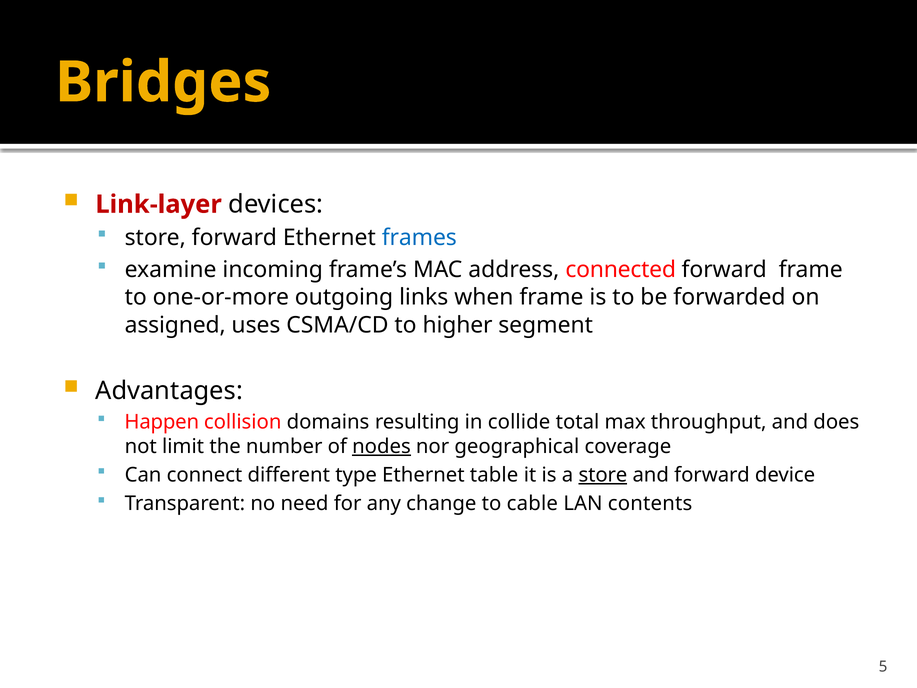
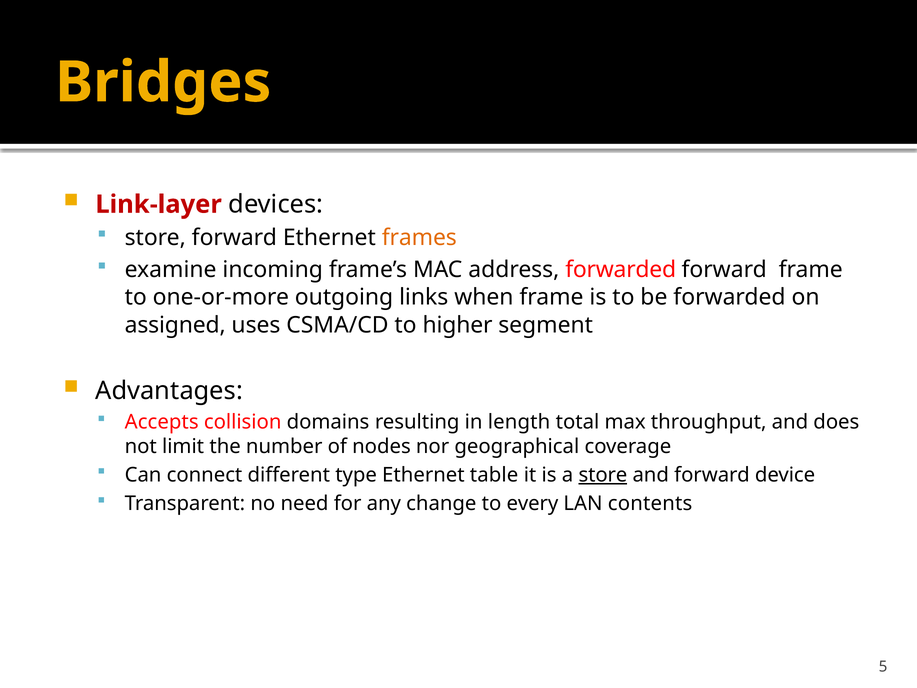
frames colour: blue -> orange
address connected: connected -> forwarded
Happen: Happen -> Accepts
collide: collide -> length
nodes underline: present -> none
cable: cable -> every
